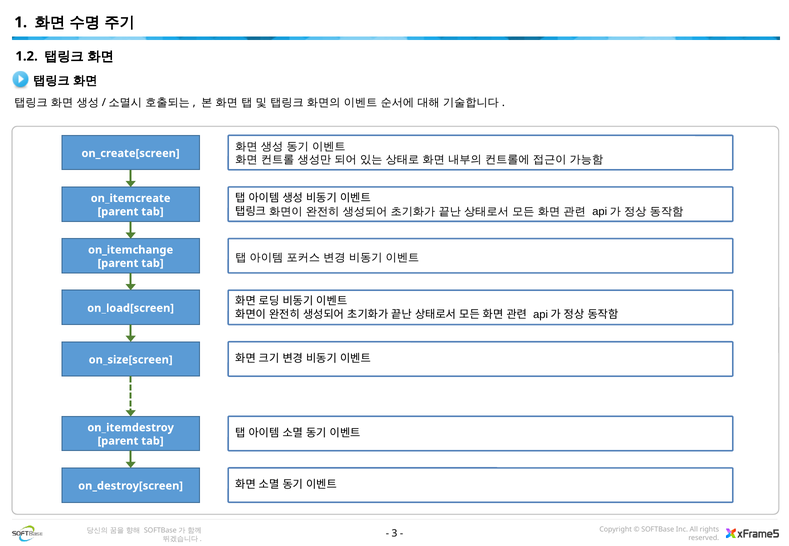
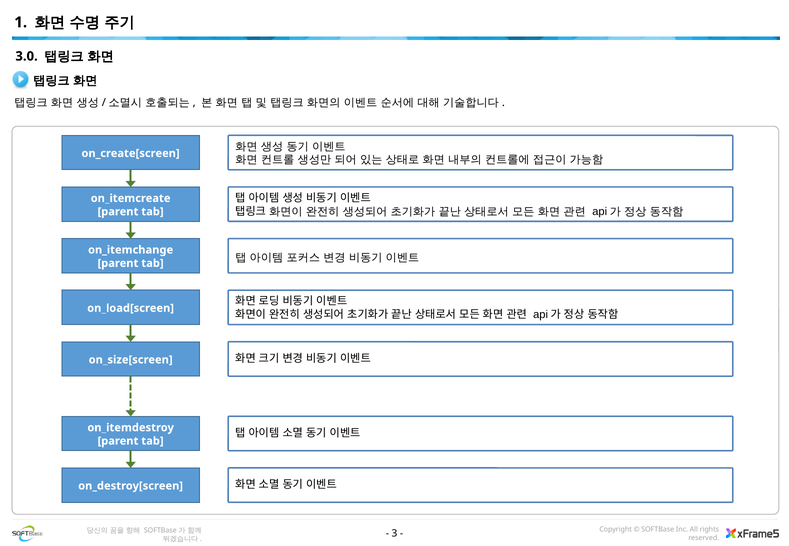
1.2: 1.2 -> 3.0
